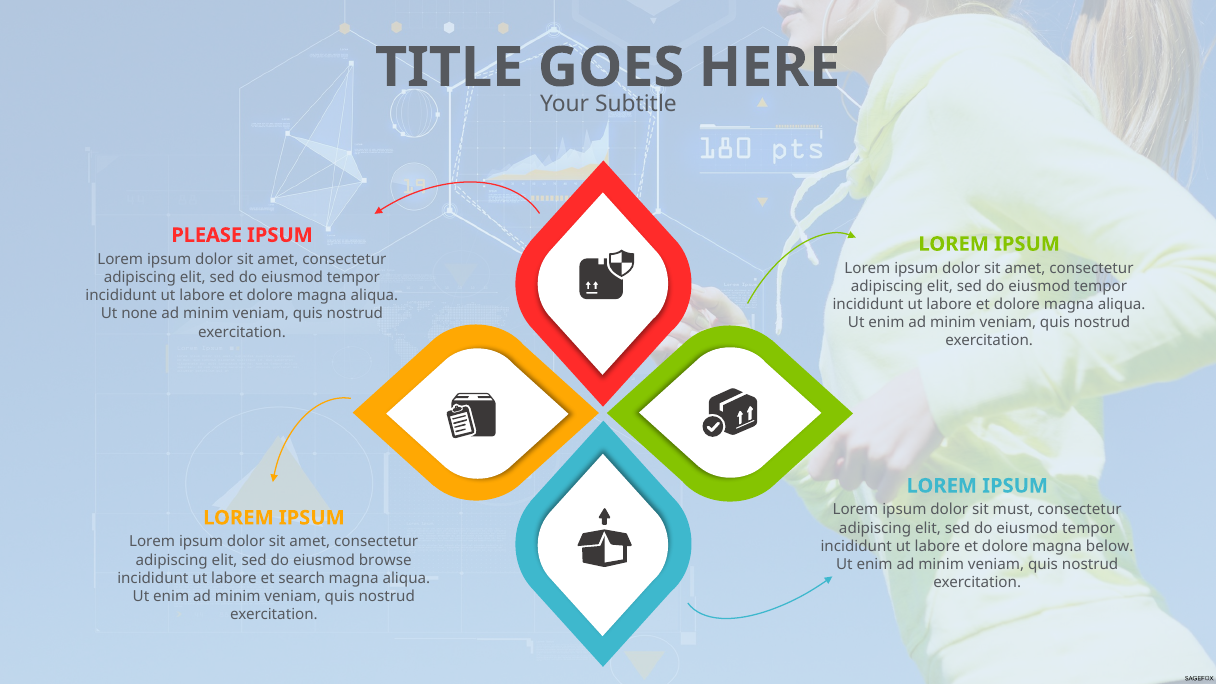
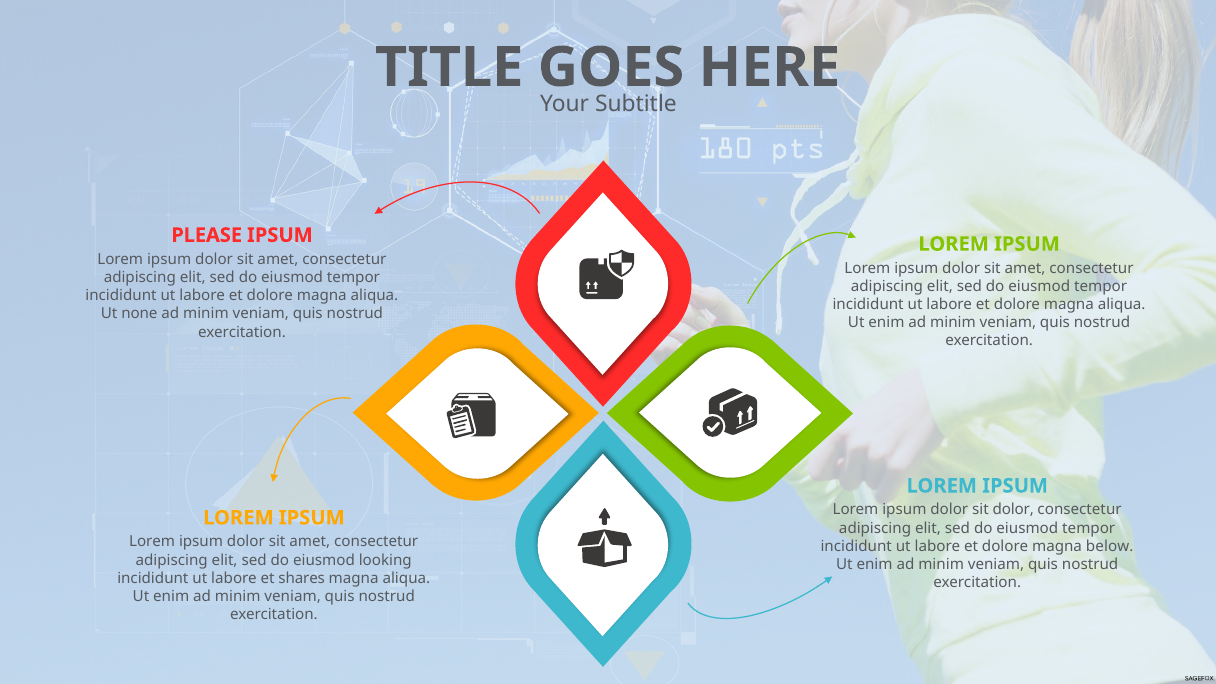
sit must: must -> dolor
browse: browse -> looking
search: search -> shares
